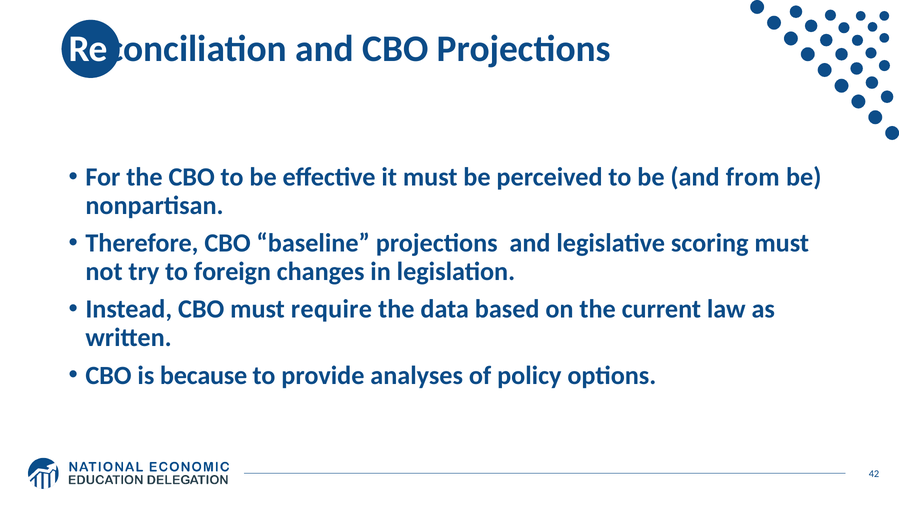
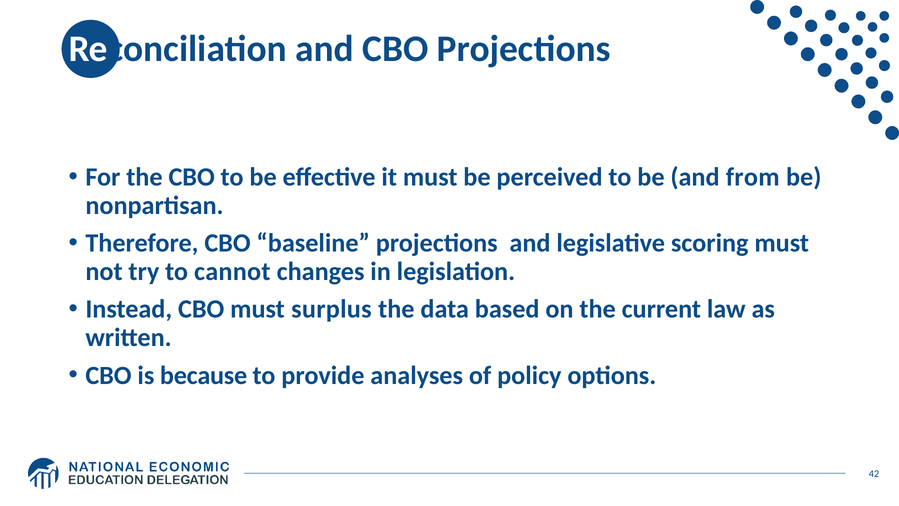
foreign: foreign -> cannot
require: require -> surplus
